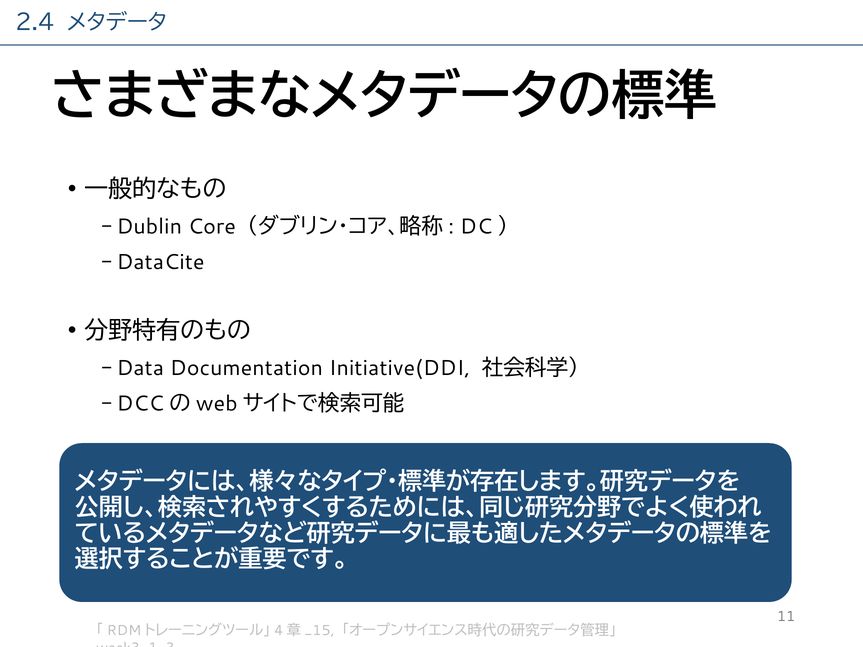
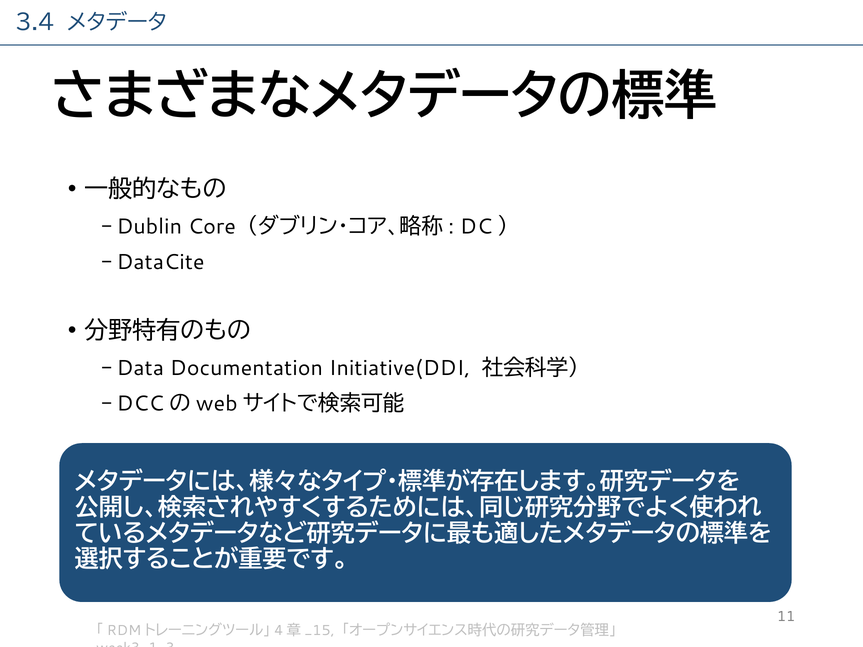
2.4: 2.4 -> 3.4
